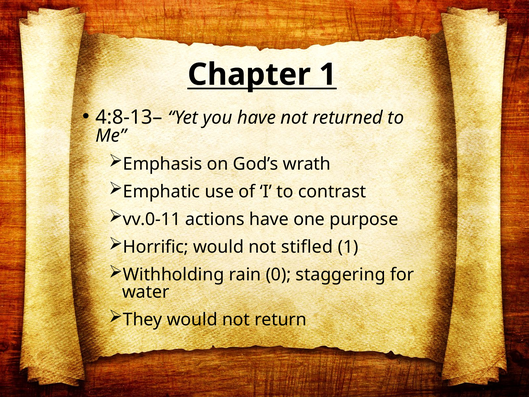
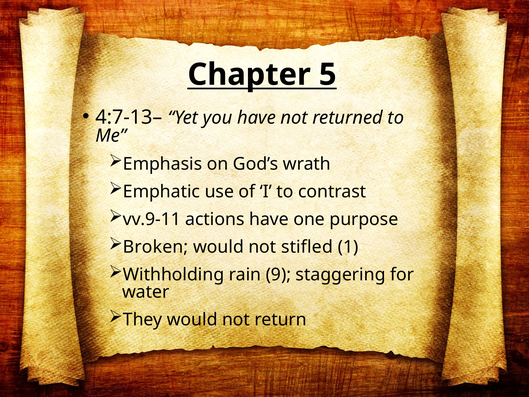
Chapter 1: 1 -> 5
4:8-13–: 4:8-13– -> 4:7-13–
vv.0-11: vv.0-11 -> vv.9-11
Horrific: Horrific -> Broken
0: 0 -> 9
